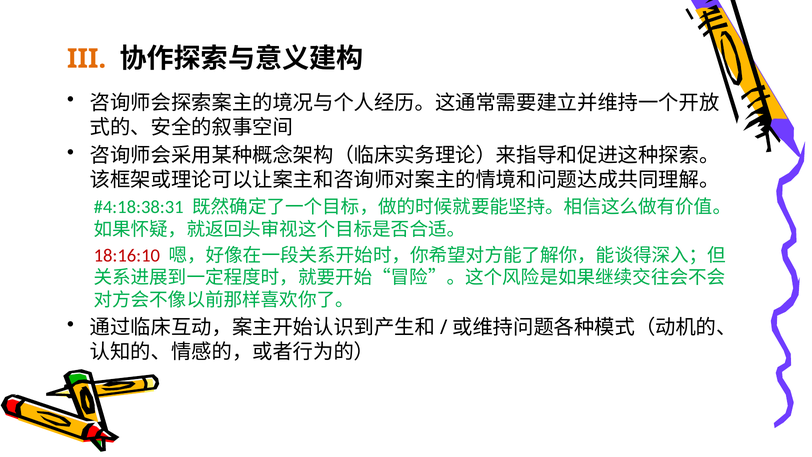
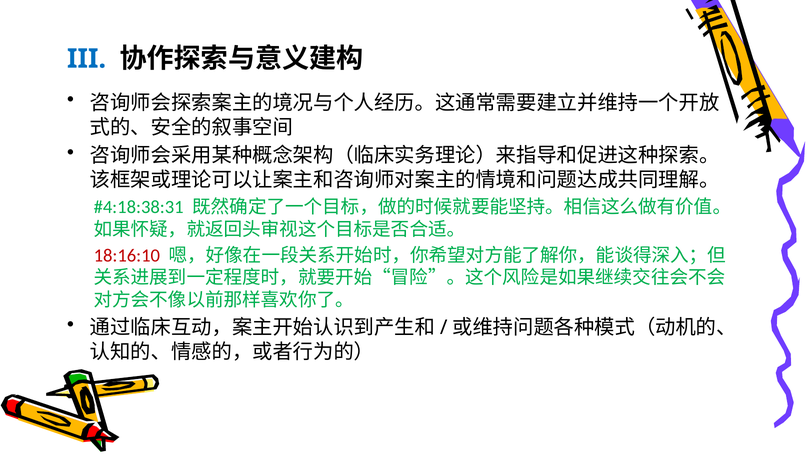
III colour: orange -> blue
